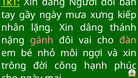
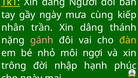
xưng: xưng -> cùng
lặng: lặng -> trần
đàn colour: pink -> yellow
công: công -> nhập
